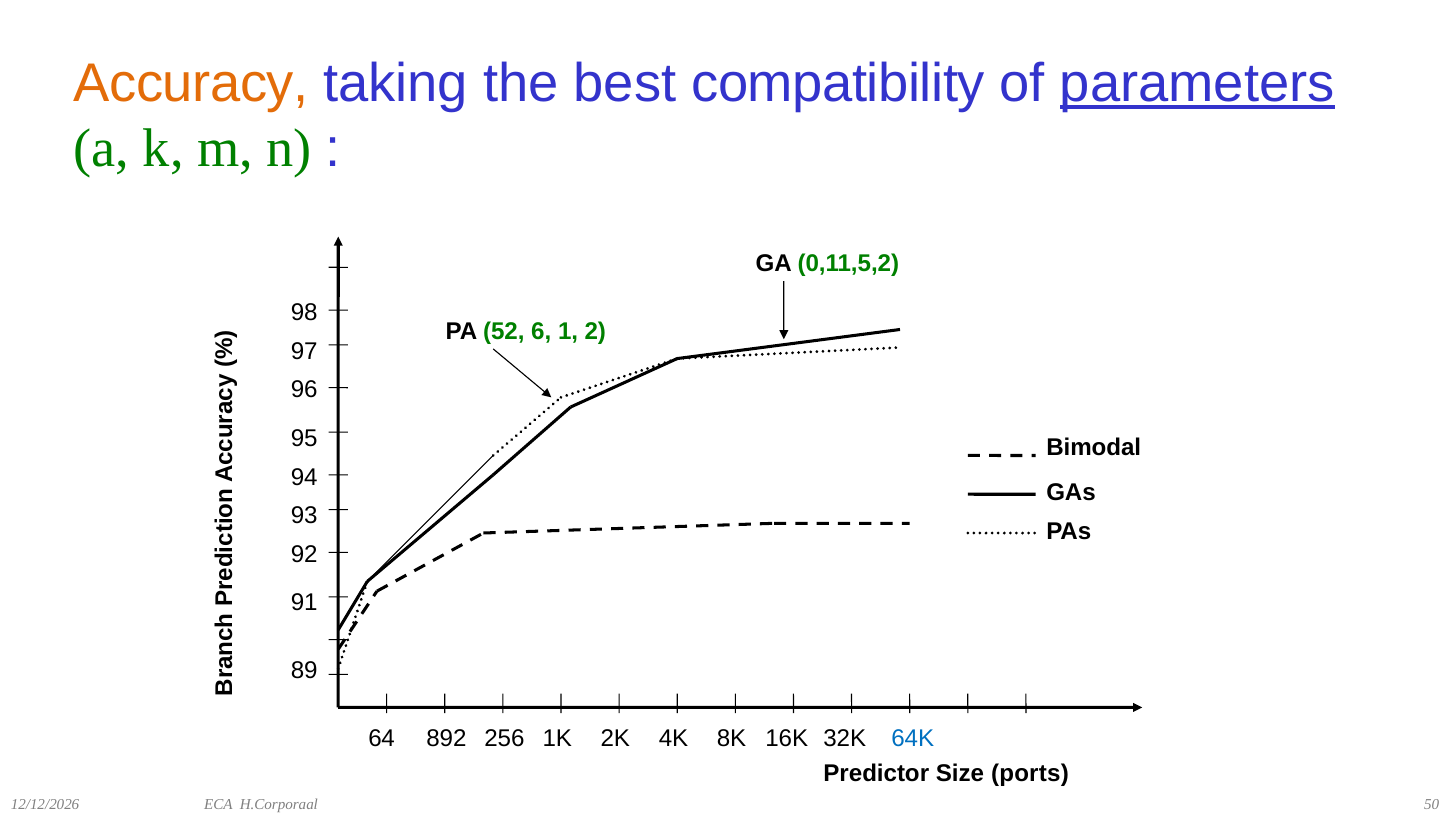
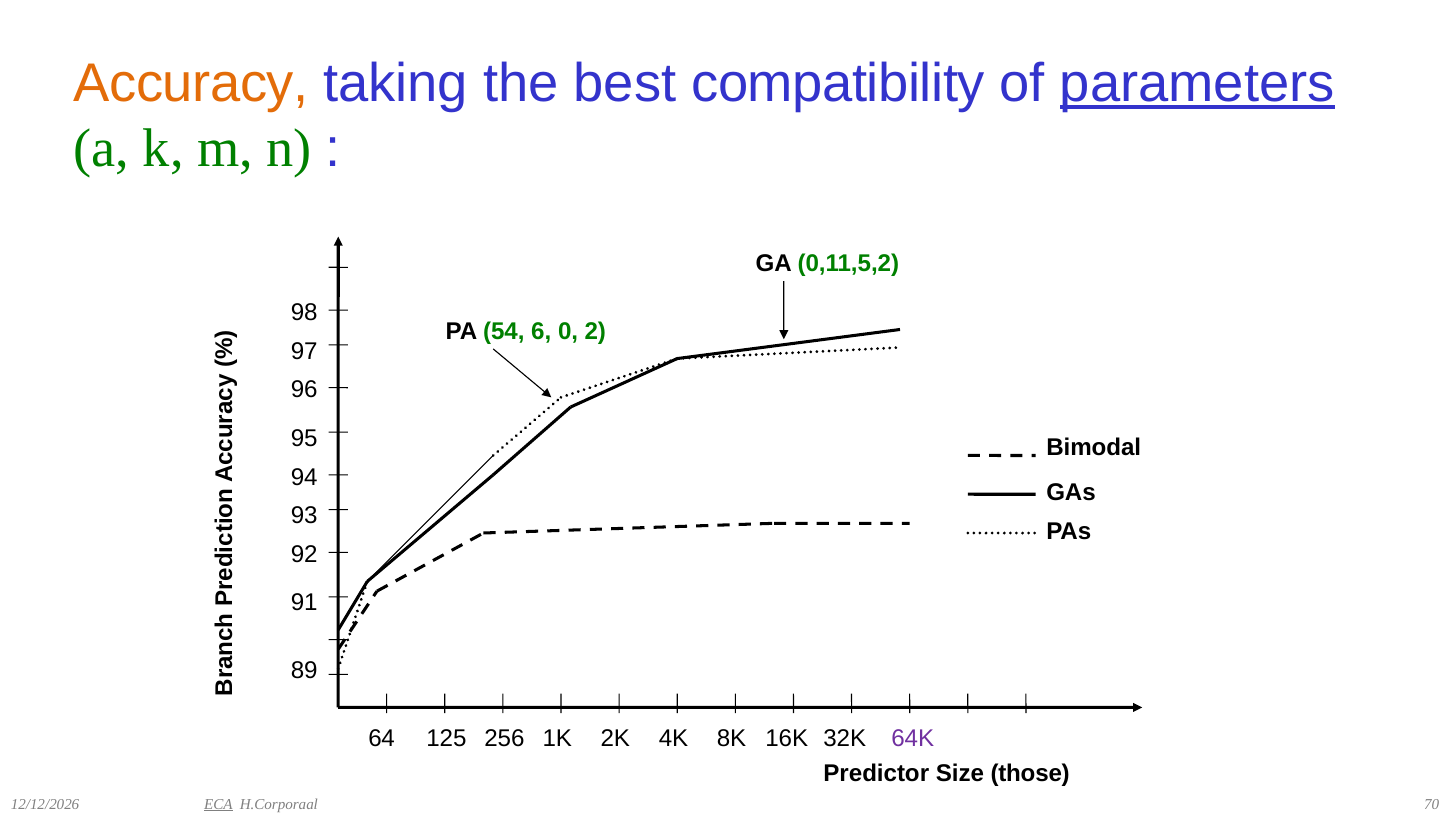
52: 52 -> 54
1: 1 -> 0
892: 892 -> 125
64K colour: blue -> purple
ports: ports -> those
ECA underline: none -> present
50: 50 -> 70
